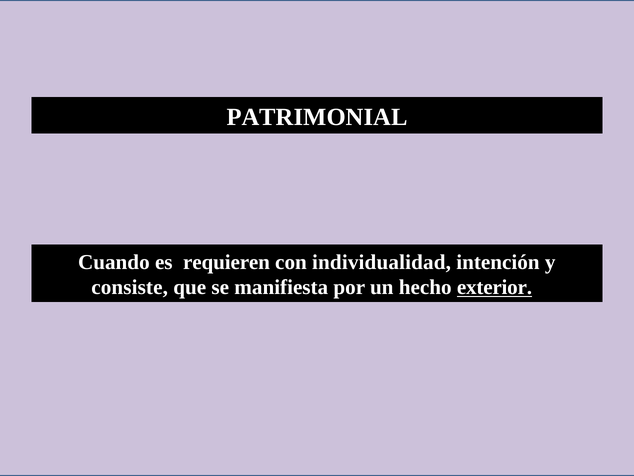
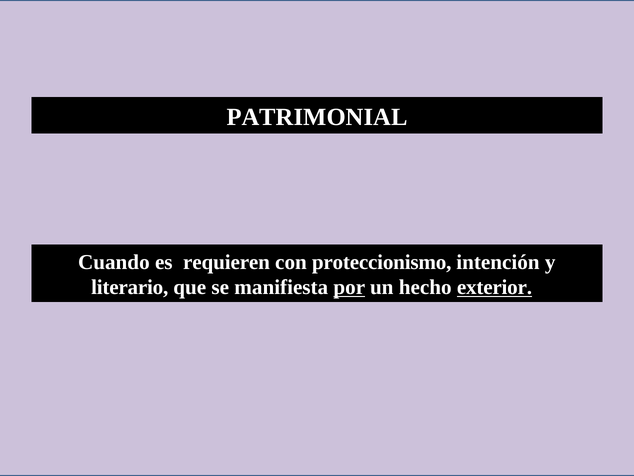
individualidad: individualidad -> proteccionismo
consiste: consiste -> literario
por underline: none -> present
